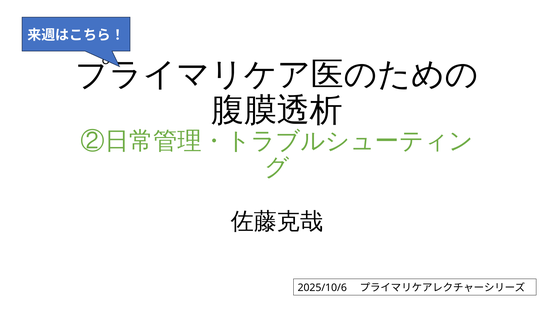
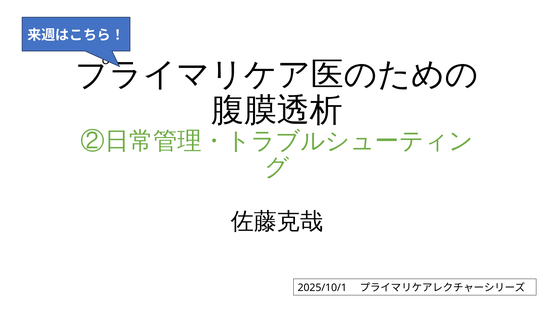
2025/10/6: 2025/10/6 -> 2025/10/1
